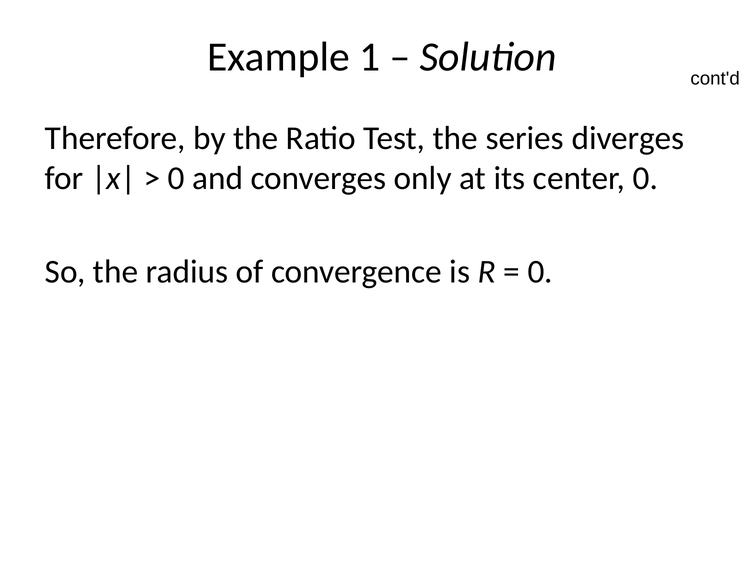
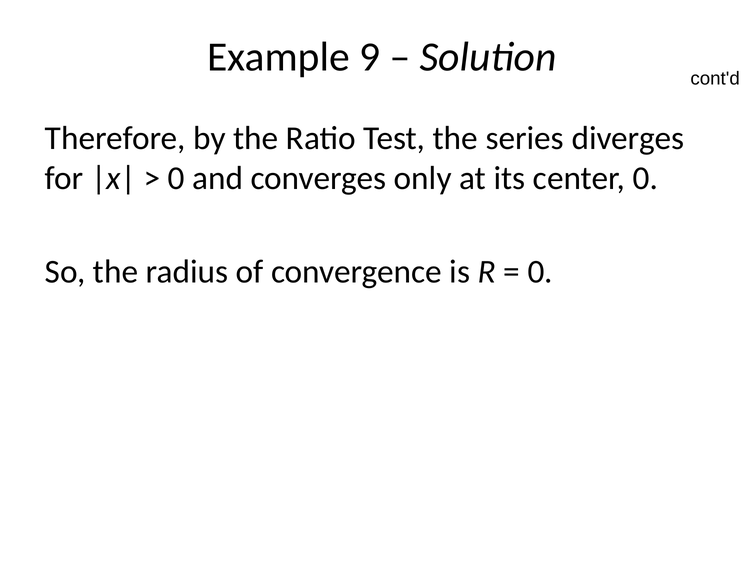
1: 1 -> 9
